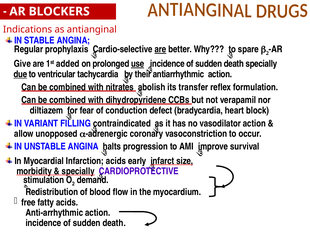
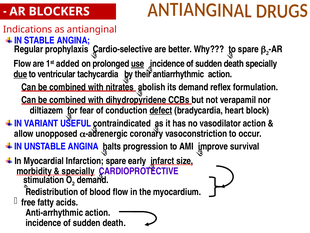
are at (160, 49) underline: present -> none
Give at (22, 64): Give -> Flow
its transfer: transfer -> demand
defect underline: none -> present
FILLING: FILLING -> USEFUL
Infarction acids: acids -> spare
